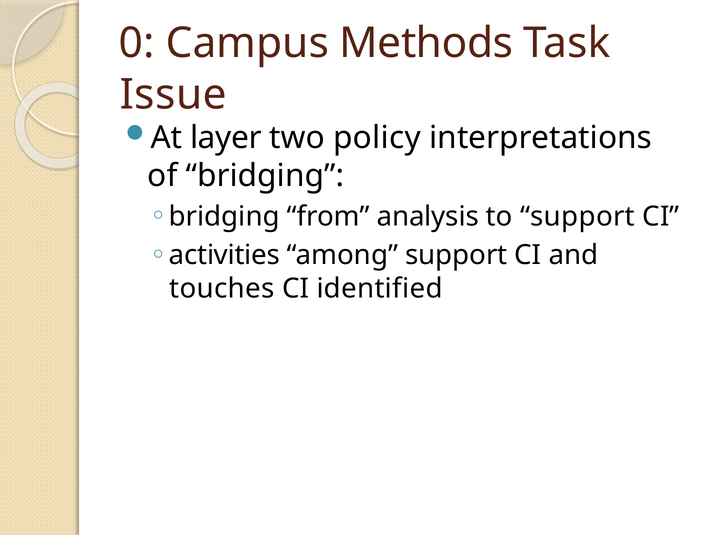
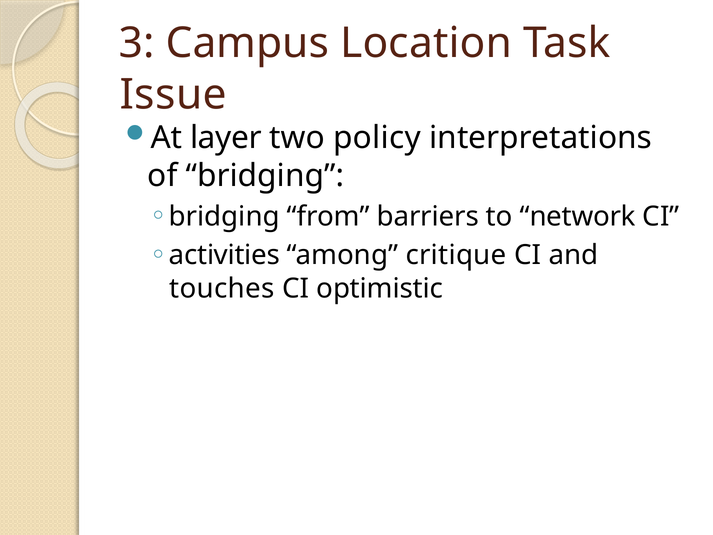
0: 0 -> 3
Methods: Methods -> Location
analysis: analysis -> barriers
to support: support -> network
among support: support -> critique
identified: identified -> optimistic
